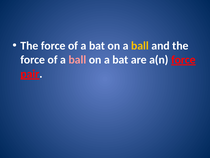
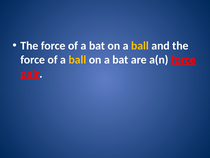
ball at (77, 60) colour: pink -> yellow
